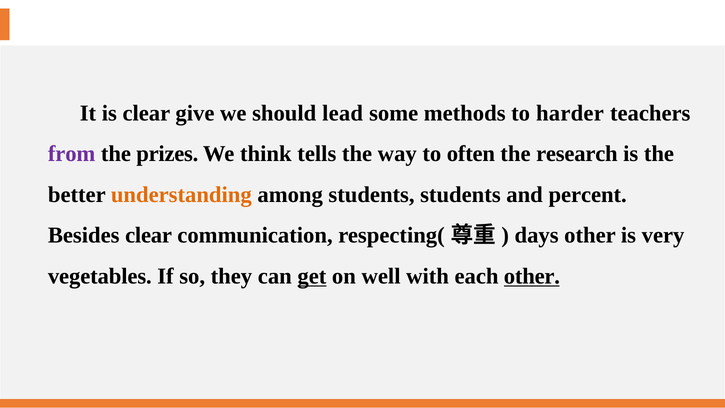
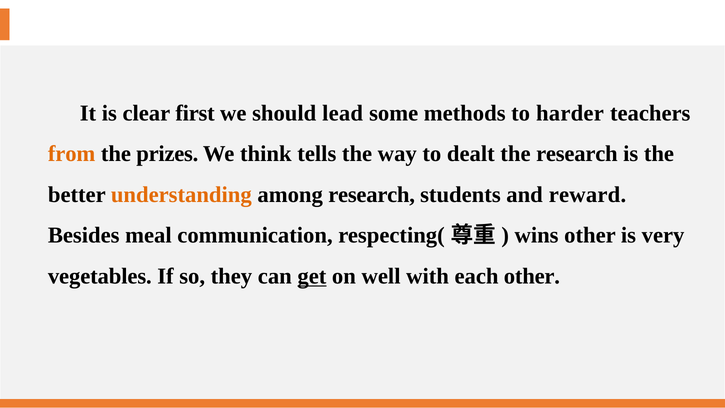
give: give -> first
from colour: purple -> orange
often: often -> dealt
among students: students -> research
percent: percent -> reward
Besides clear: clear -> meal
days: days -> wins
other at (532, 276) underline: present -> none
